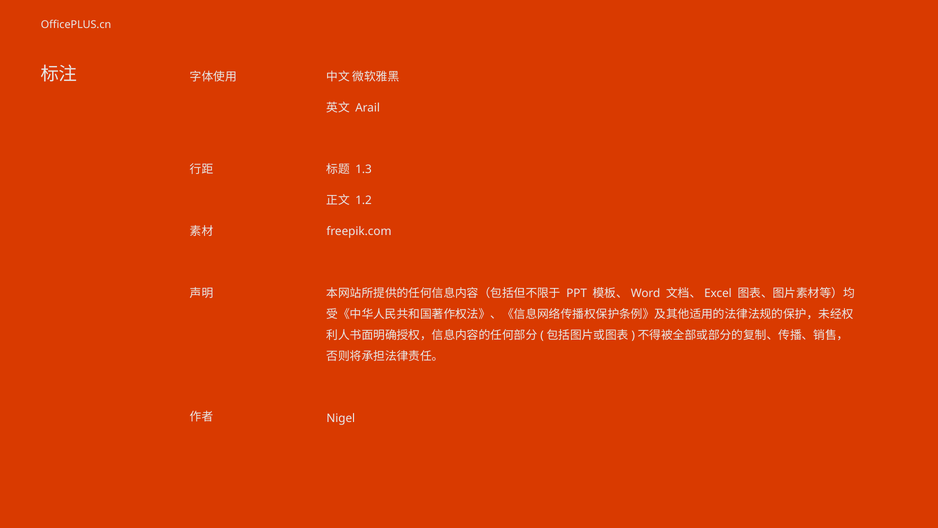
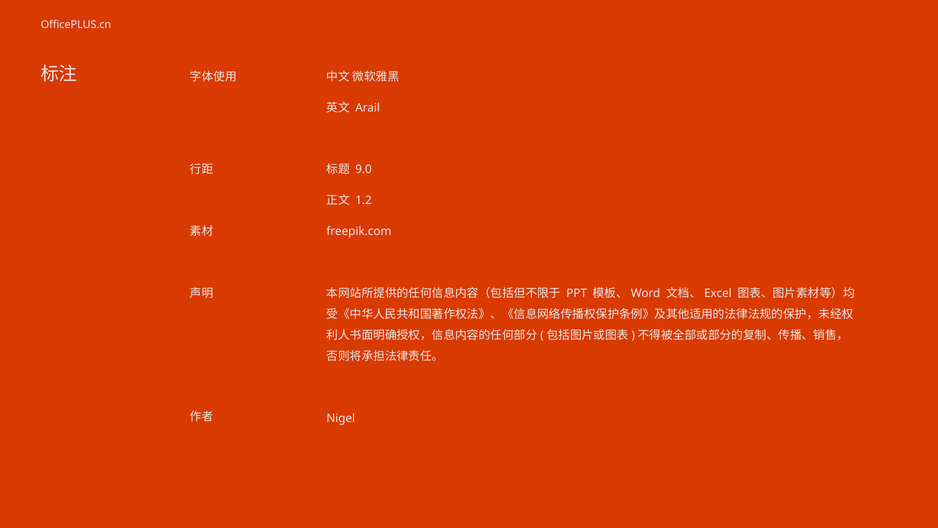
1.3: 1.3 -> 9.0
